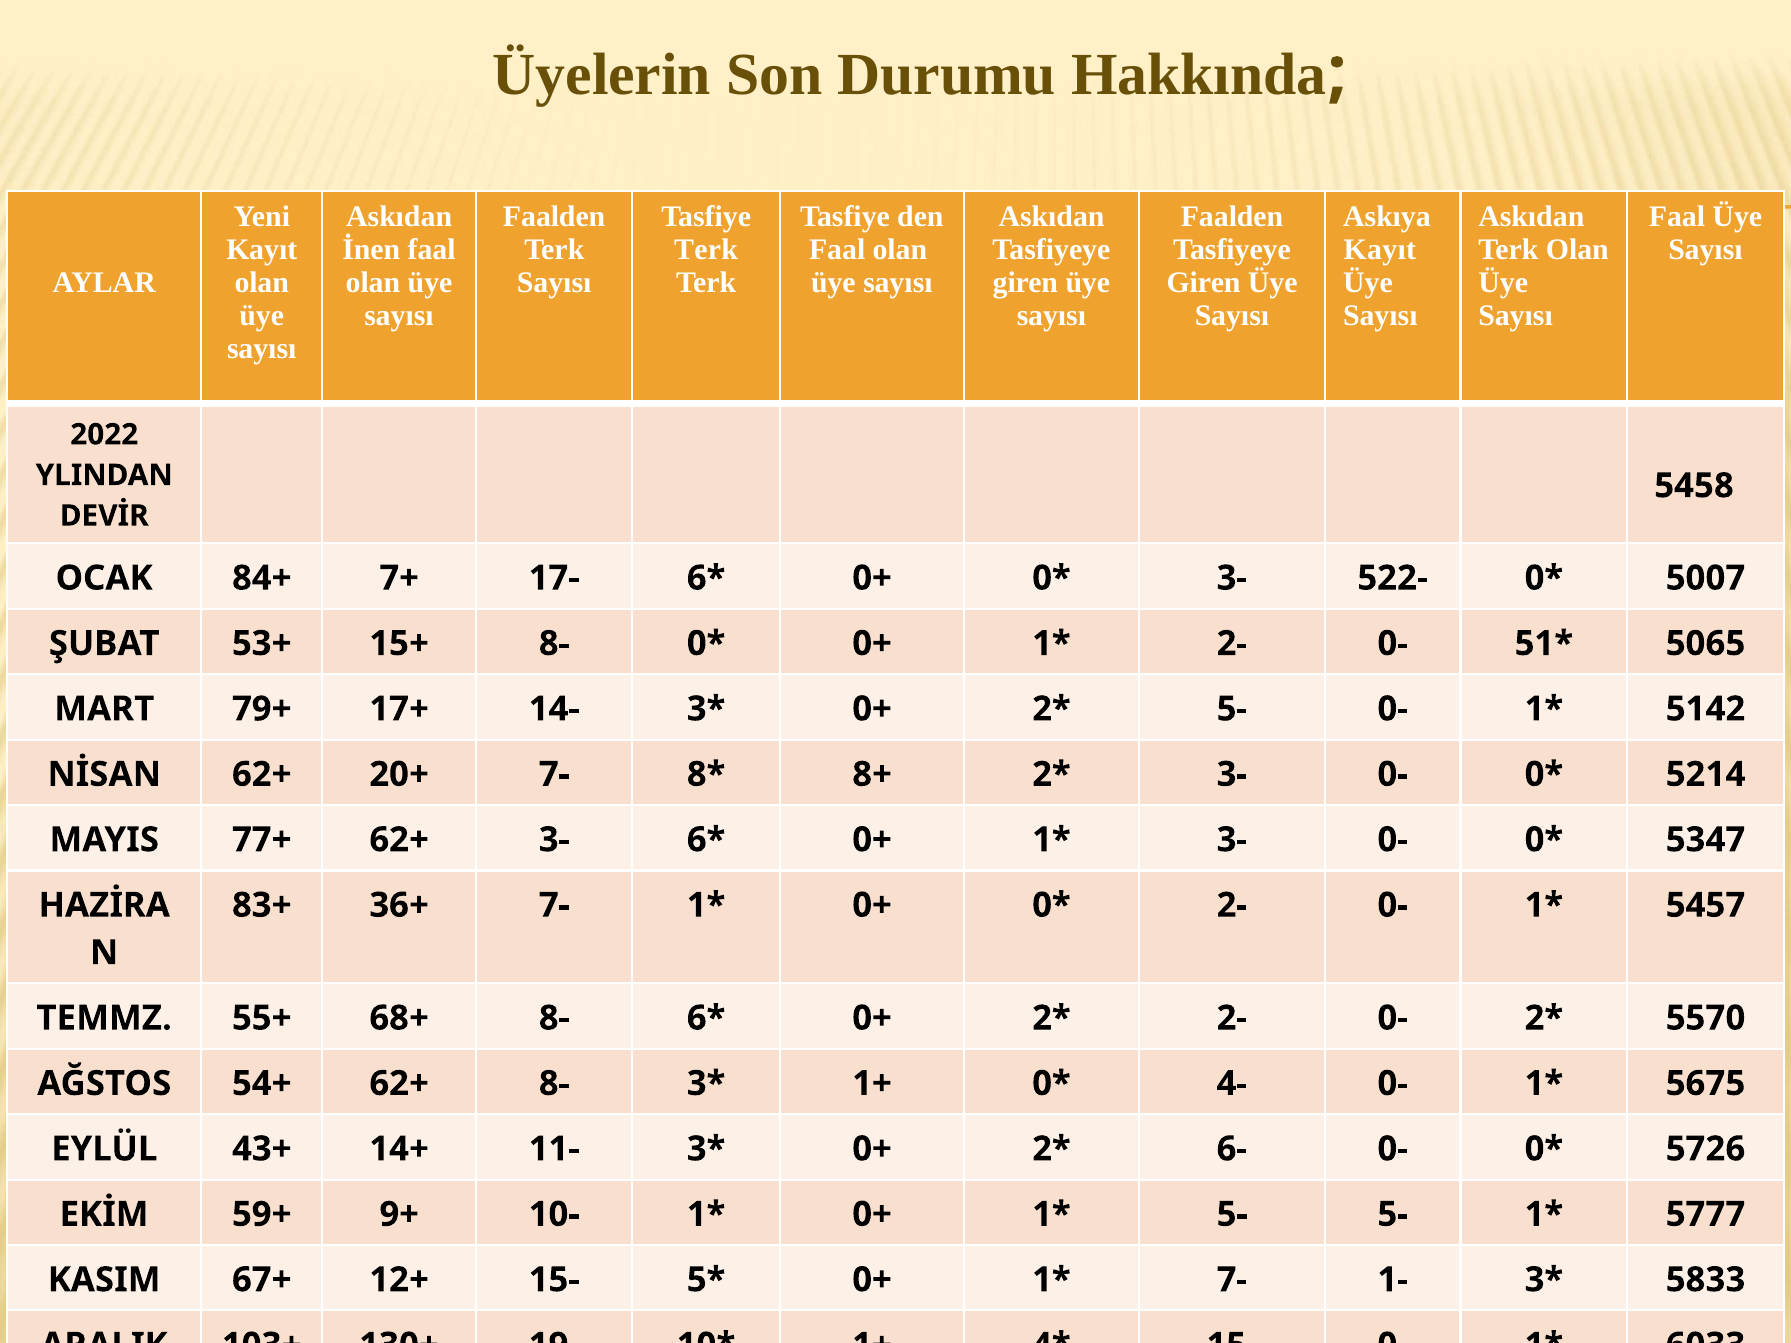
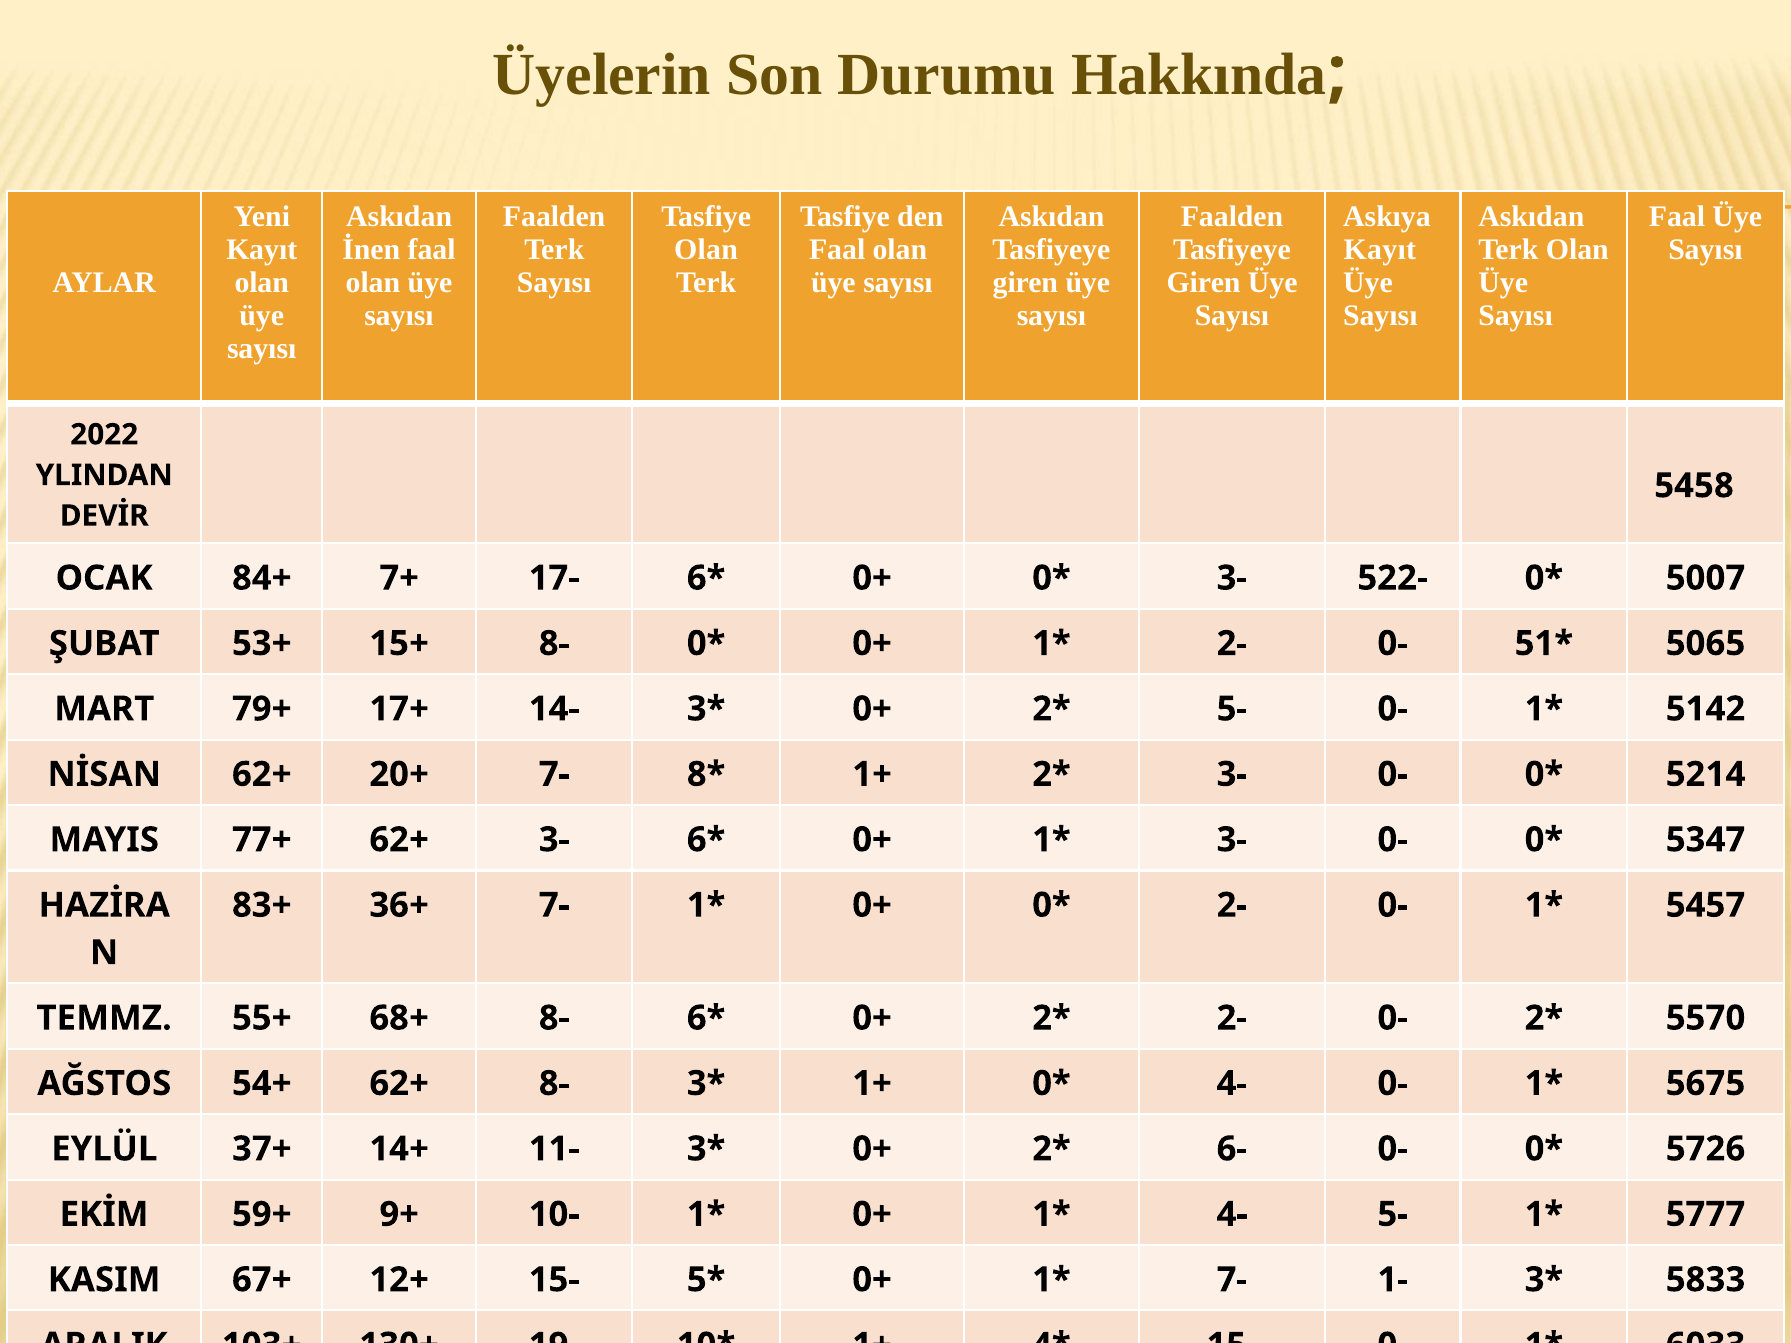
Terk at (706, 249): Terk -> Olan
8+ at (872, 775): 8+ -> 1+
43+: 43+ -> 37+
5- at (1232, 1215): 5- -> 4-
